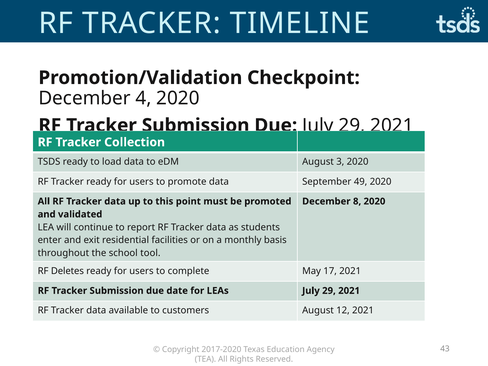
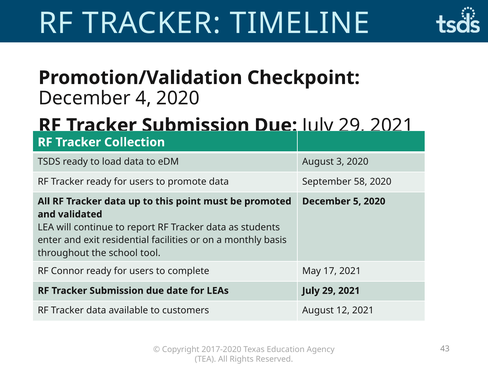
49: 49 -> 58
8: 8 -> 5
Deletes: Deletes -> Connor
